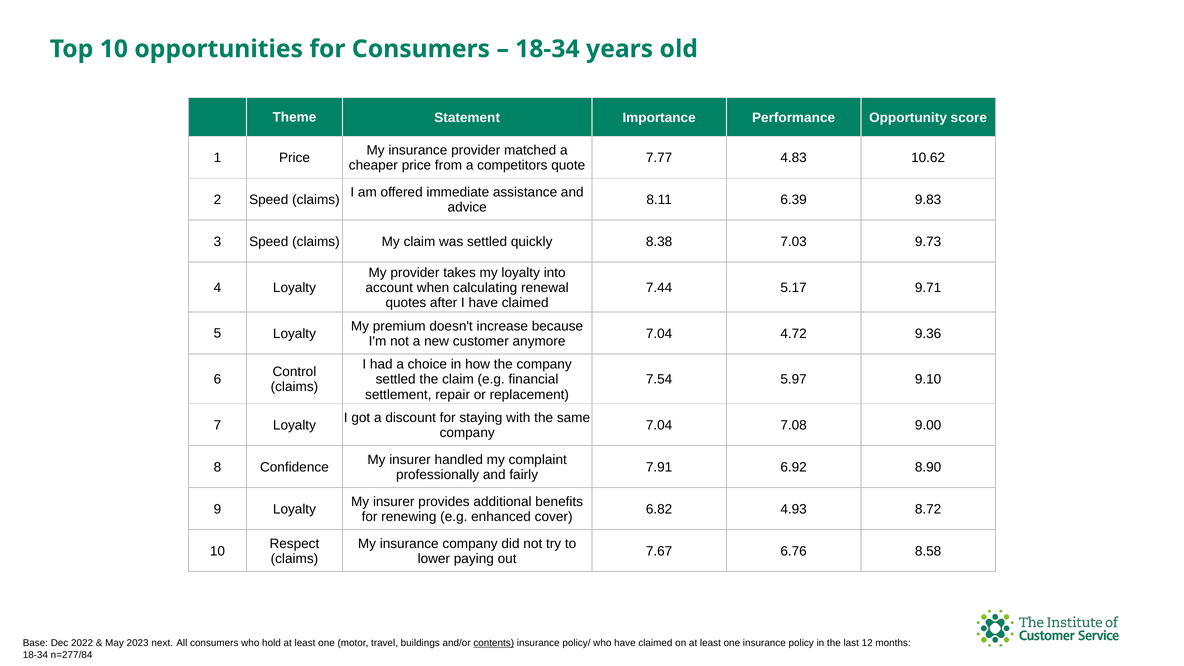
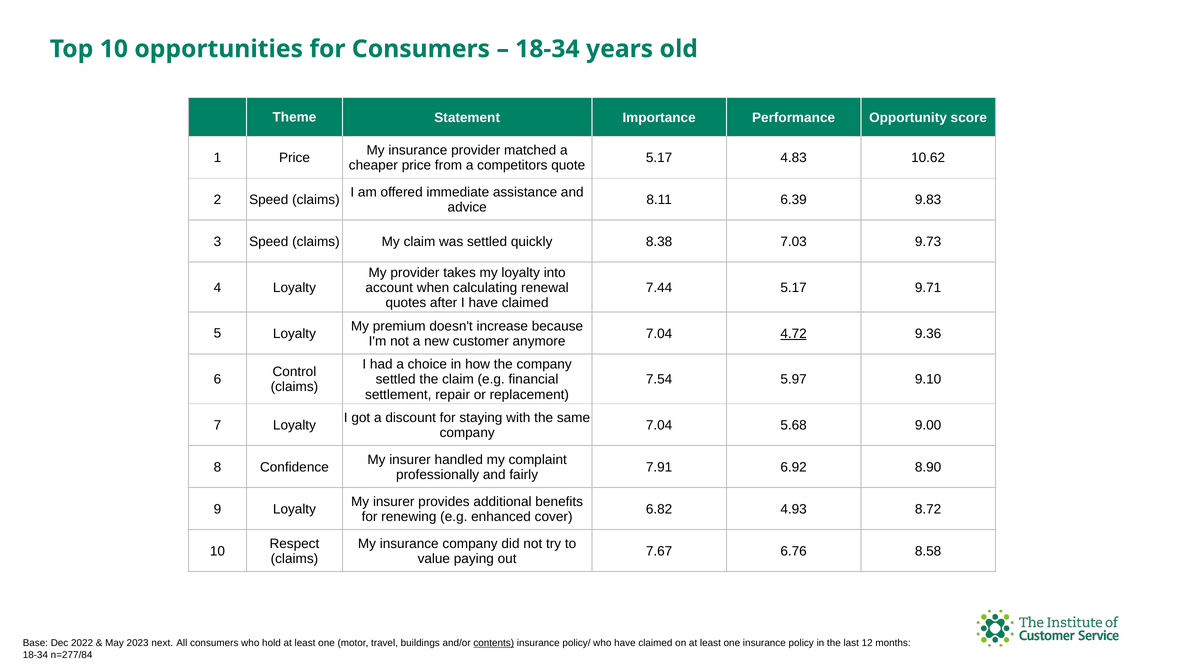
7.77 at (659, 158): 7.77 -> 5.17
4.72 underline: none -> present
7.08: 7.08 -> 5.68
lower: lower -> value
